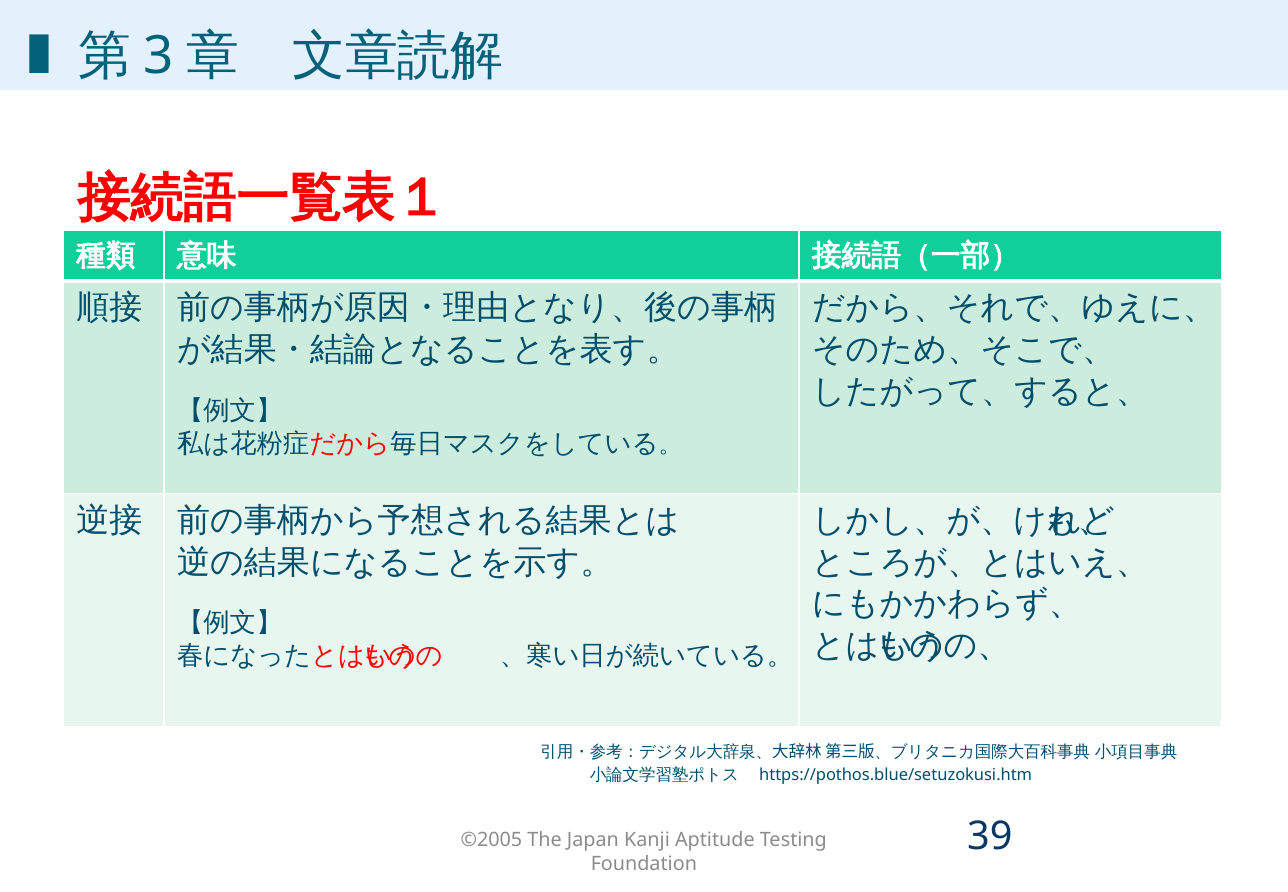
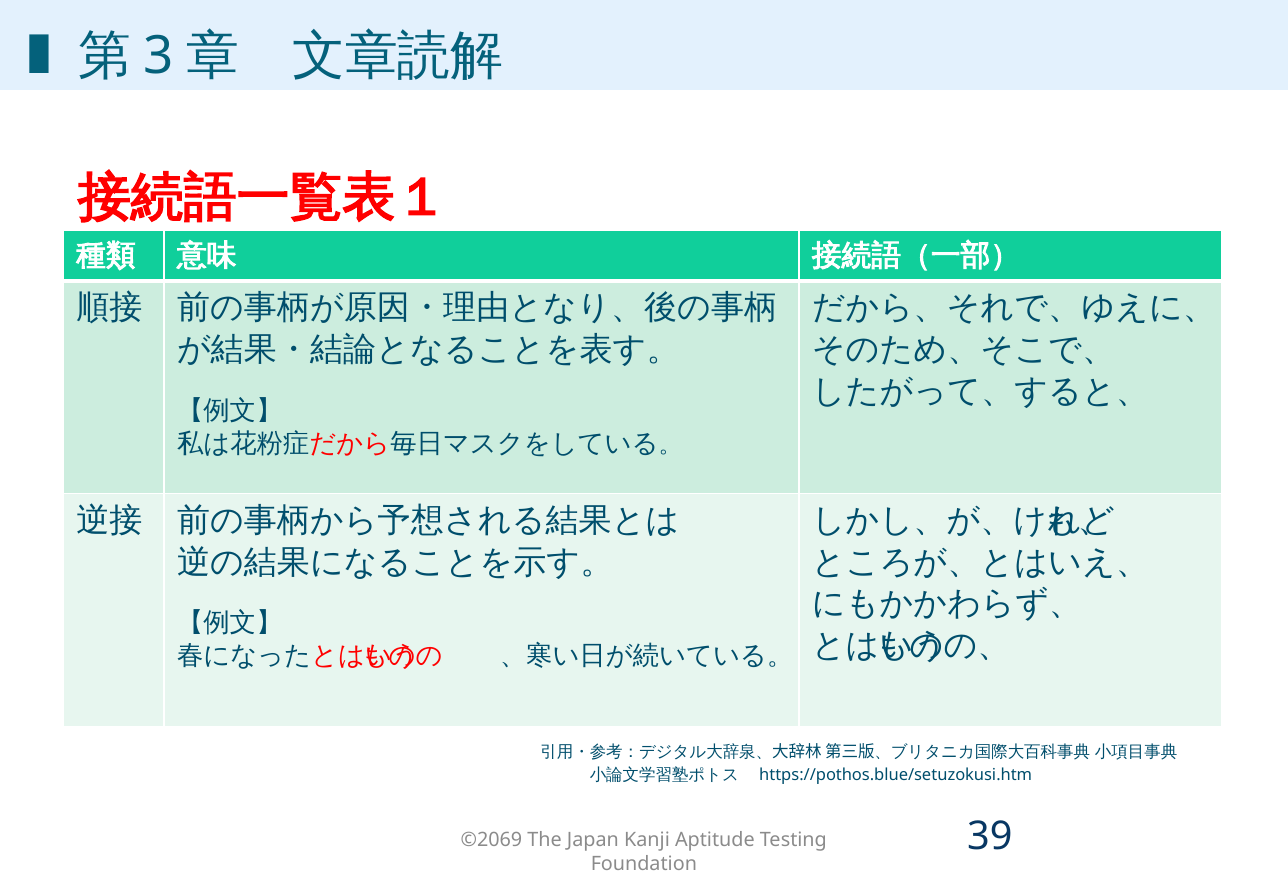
©2005: ©2005 -> ©2069
